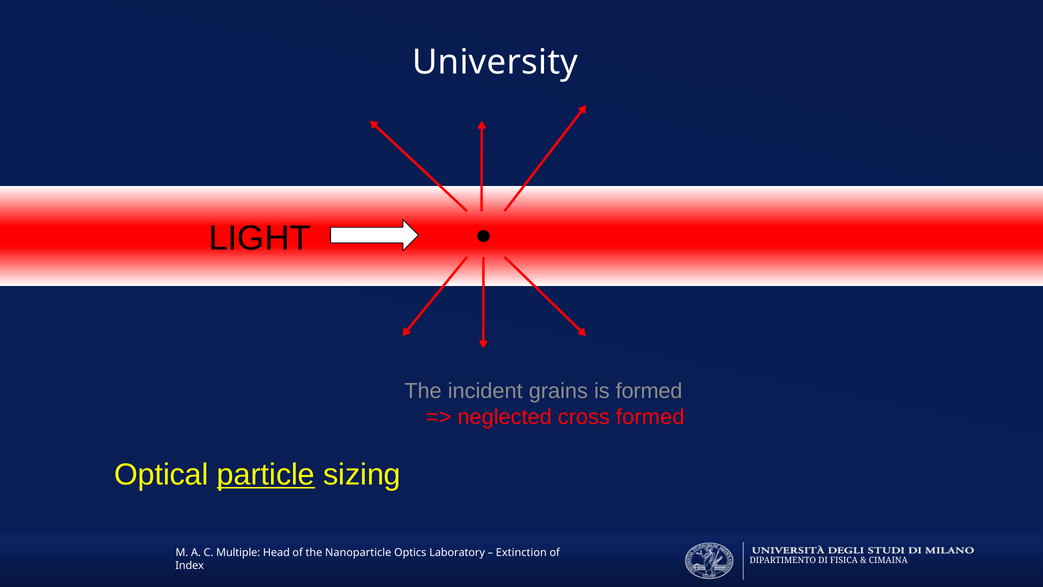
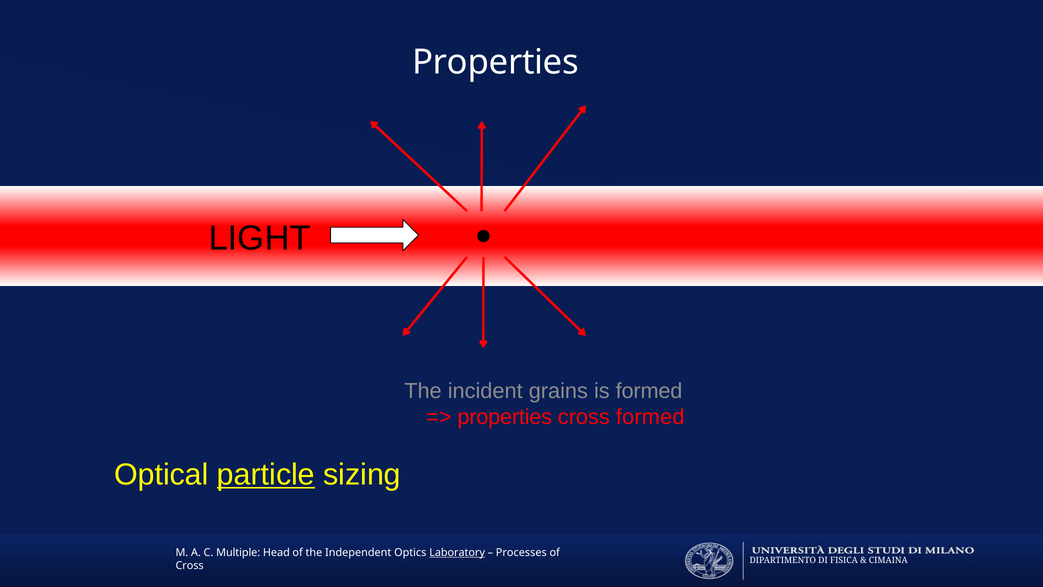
University at (495, 62): University -> Properties
neglected at (505, 417): neglected -> properties
Nanoparticle: Nanoparticle -> Independent
Laboratory underline: none -> present
Extinction: Extinction -> Processes
Index at (190, 565): Index -> Cross
